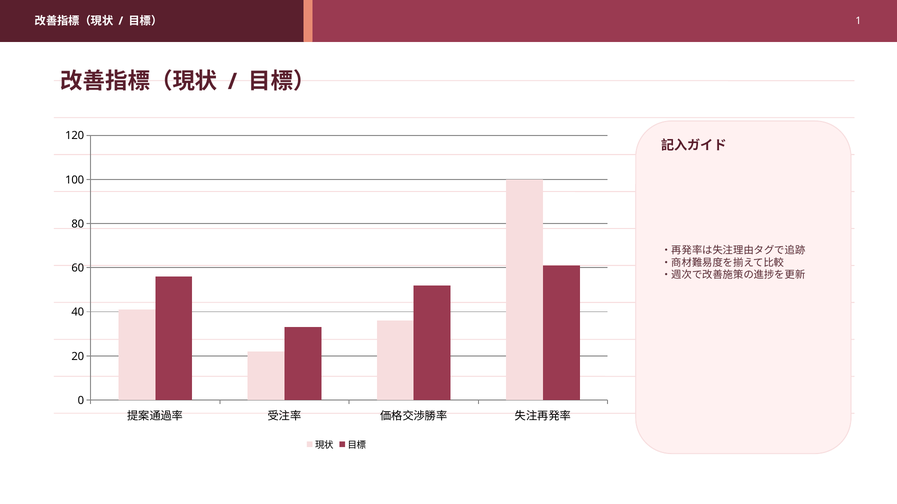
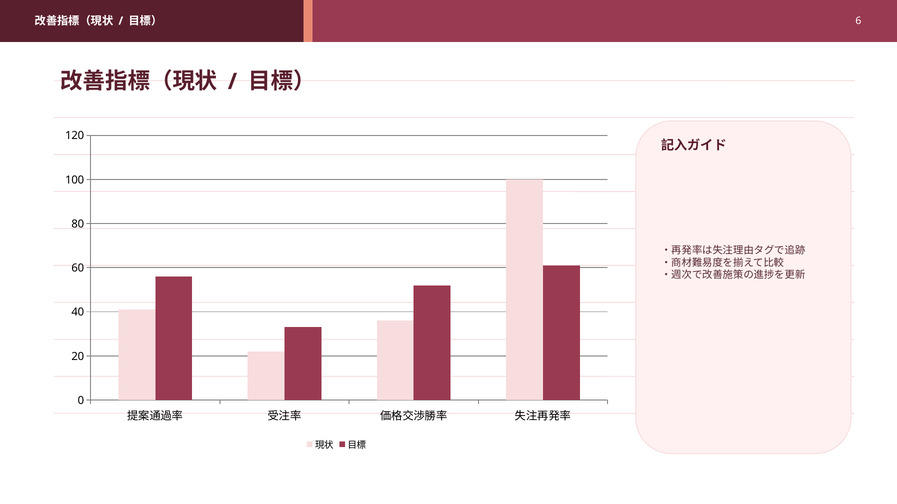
1: 1 -> 6
